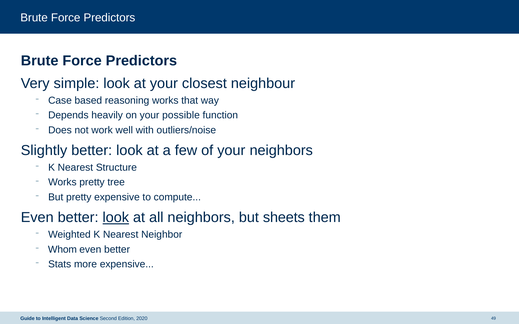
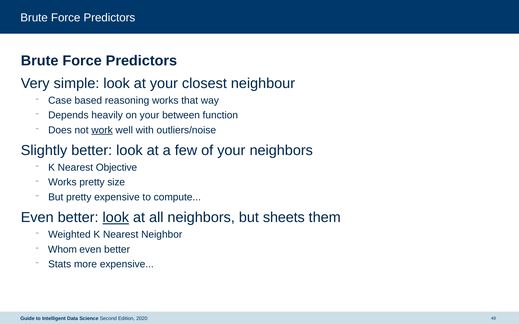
possible: possible -> between
work underline: none -> present
Structure: Structure -> Objective
tree: tree -> size
